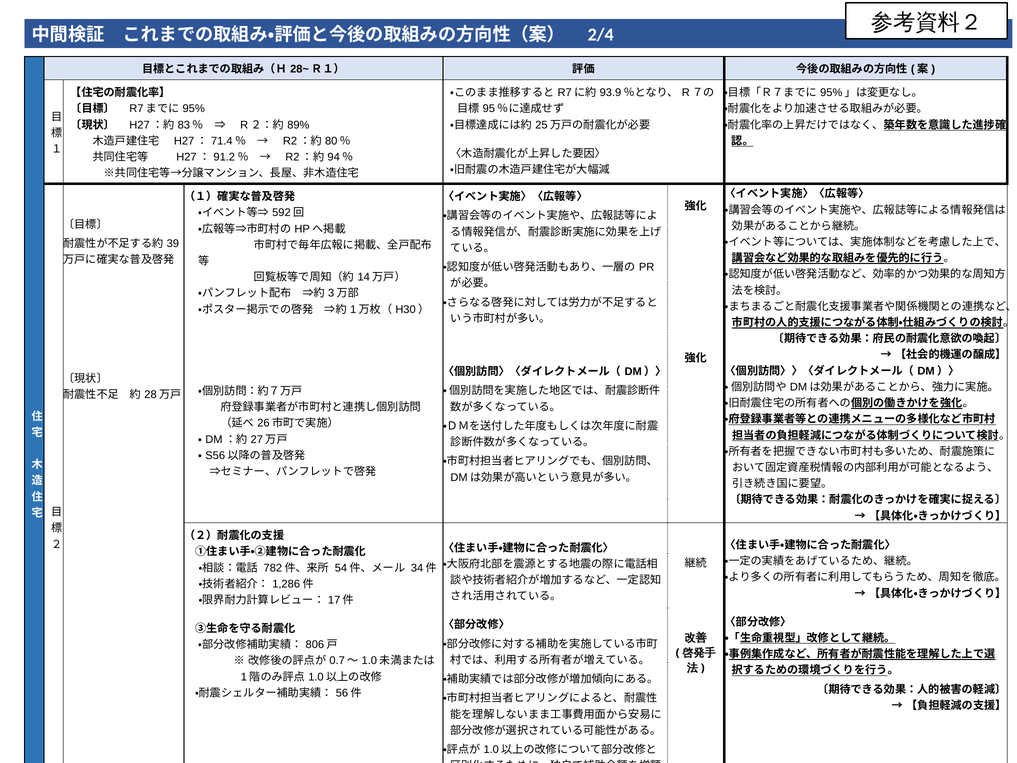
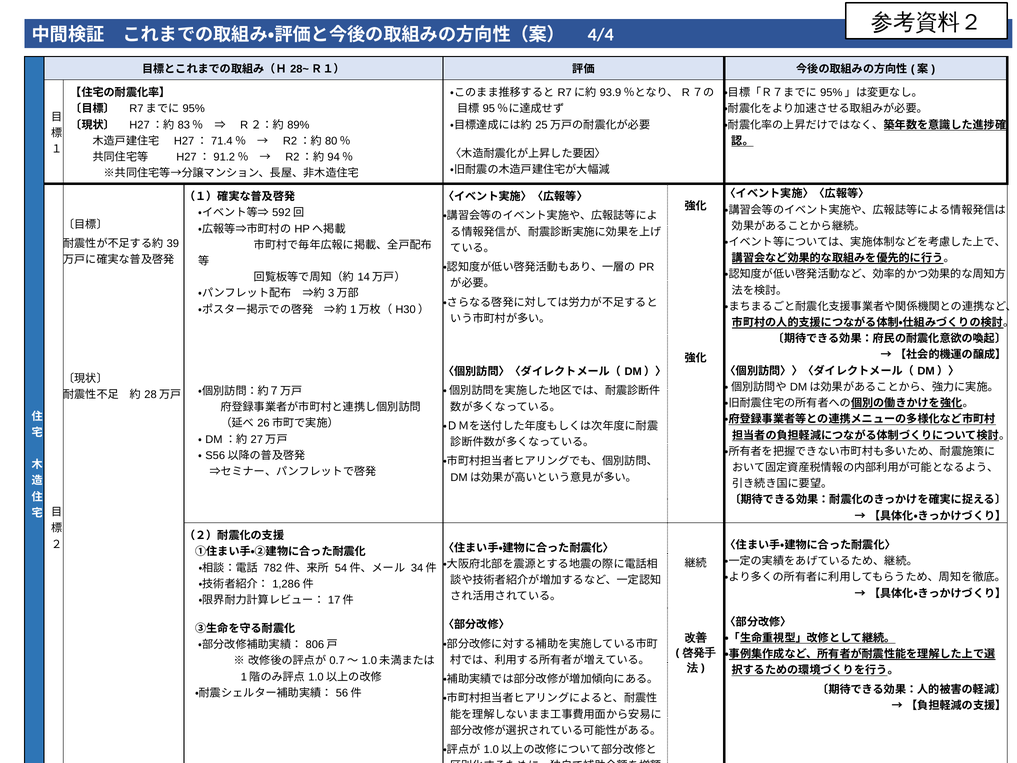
2/4: 2/4 -> 4/4
